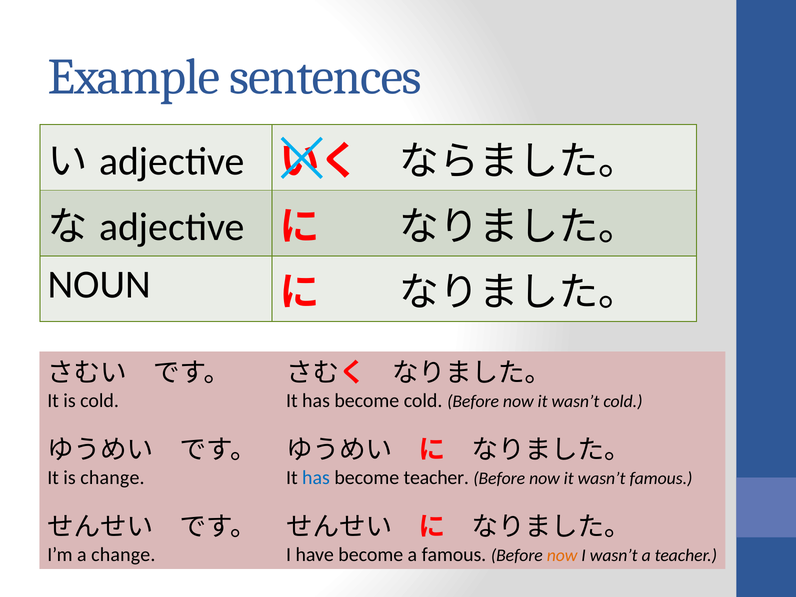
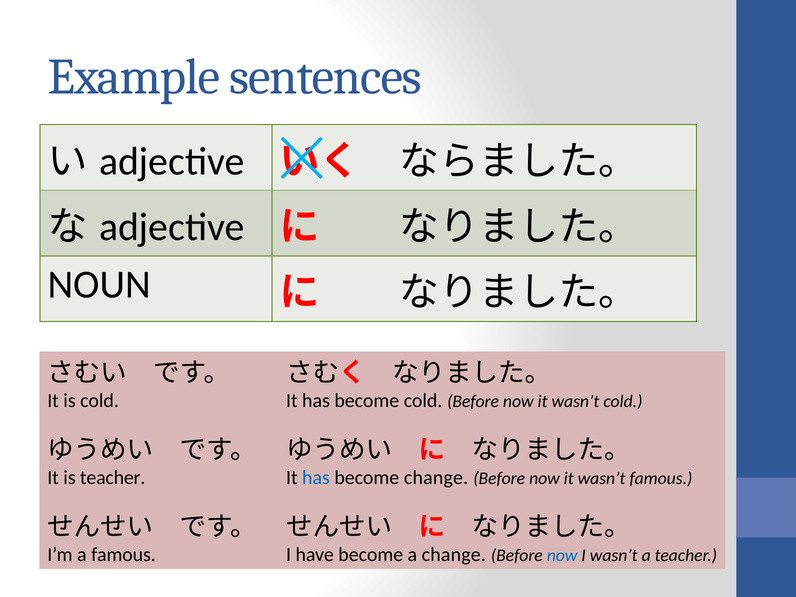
is change: change -> teacher
become teacher: teacher -> change
a change: change -> famous
a famous: famous -> change
now at (562, 555) colour: orange -> blue
